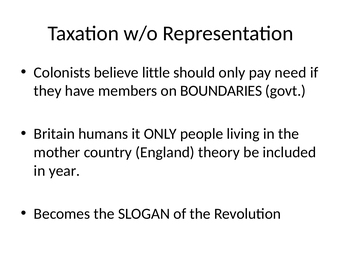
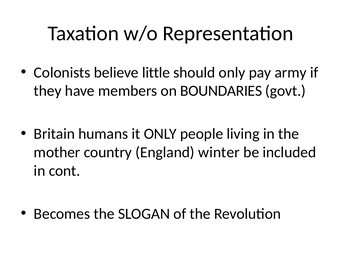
need: need -> army
theory: theory -> winter
year: year -> cont
